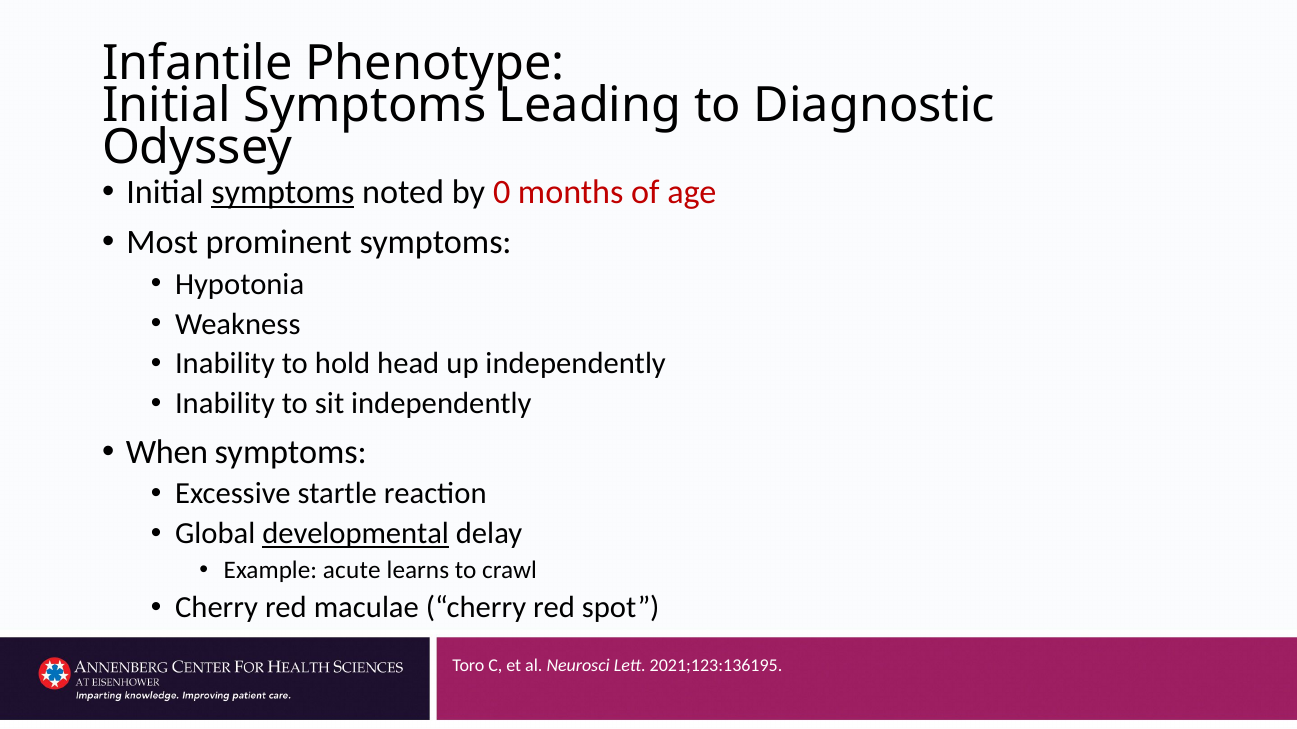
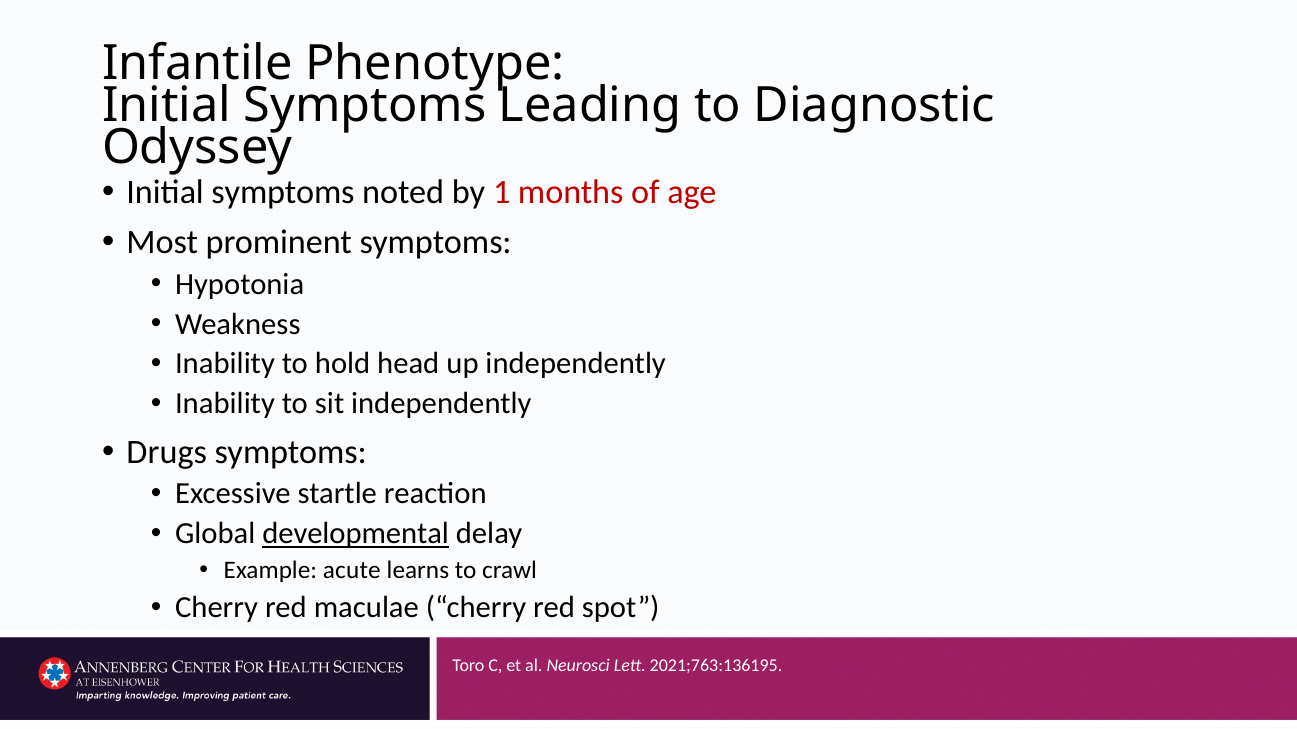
symptoms at (283, 192) underline: present -> none
0: 0 -> 1
When: When -> Drugs
2021;123:136195: 2021;123:136195 -> 2021;763:136195
